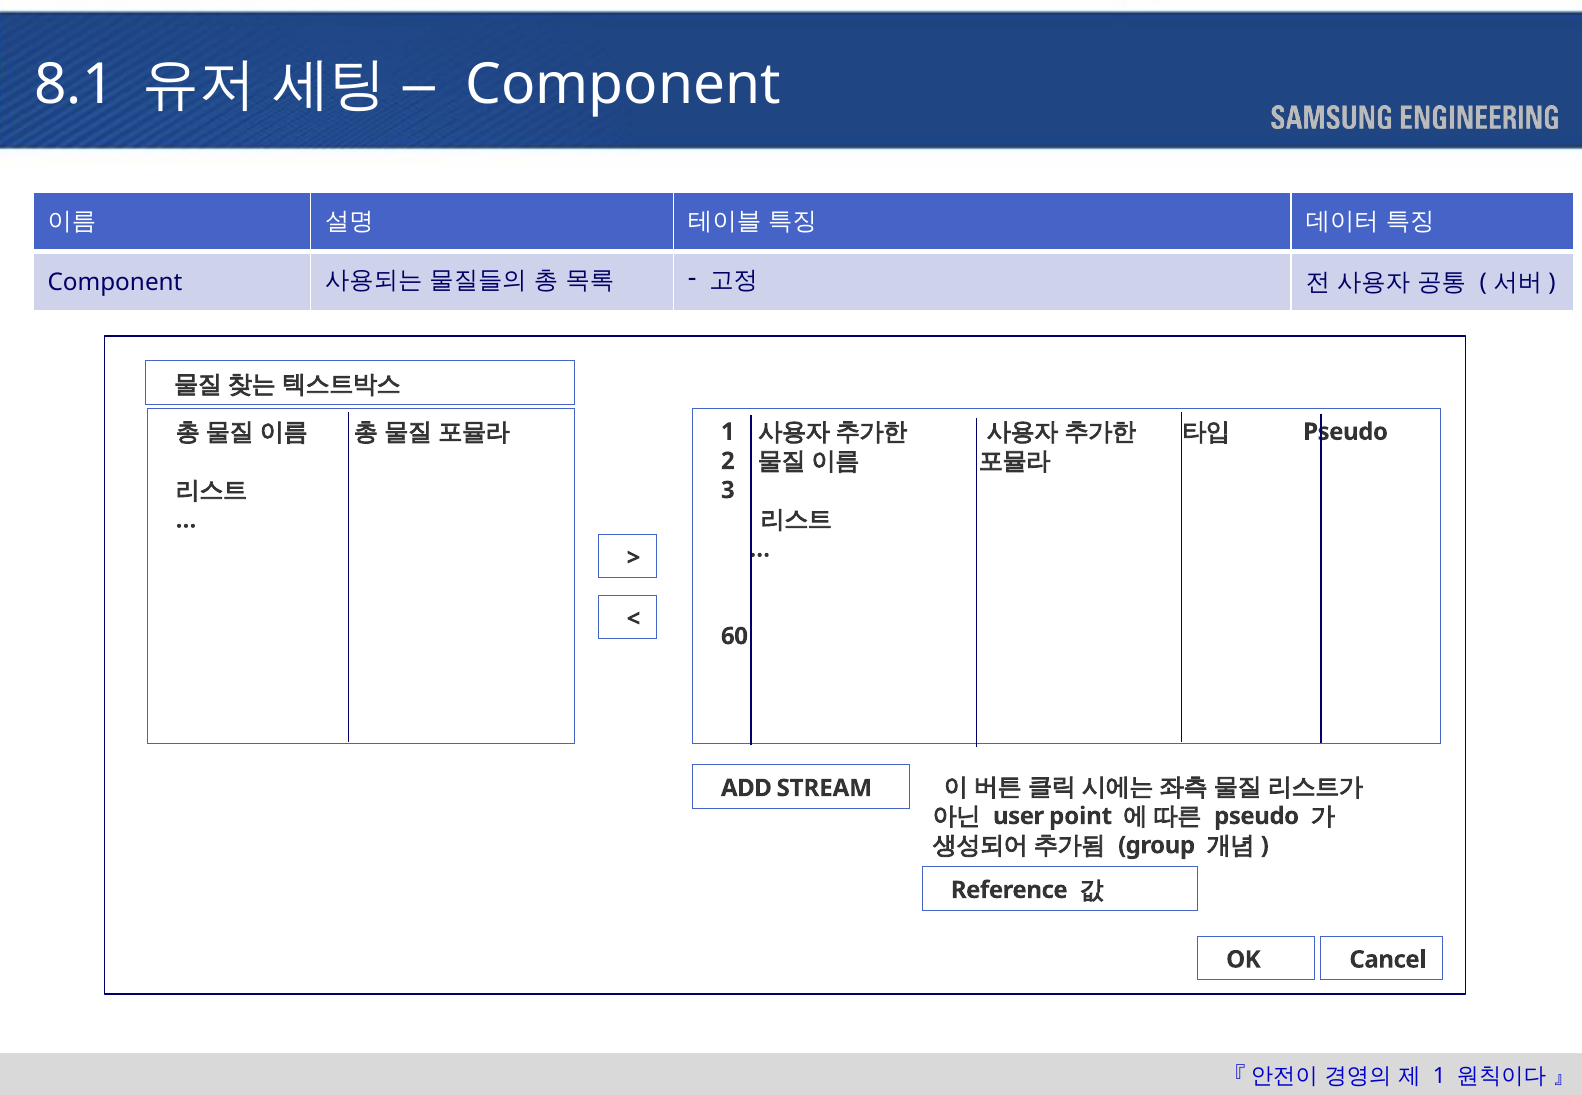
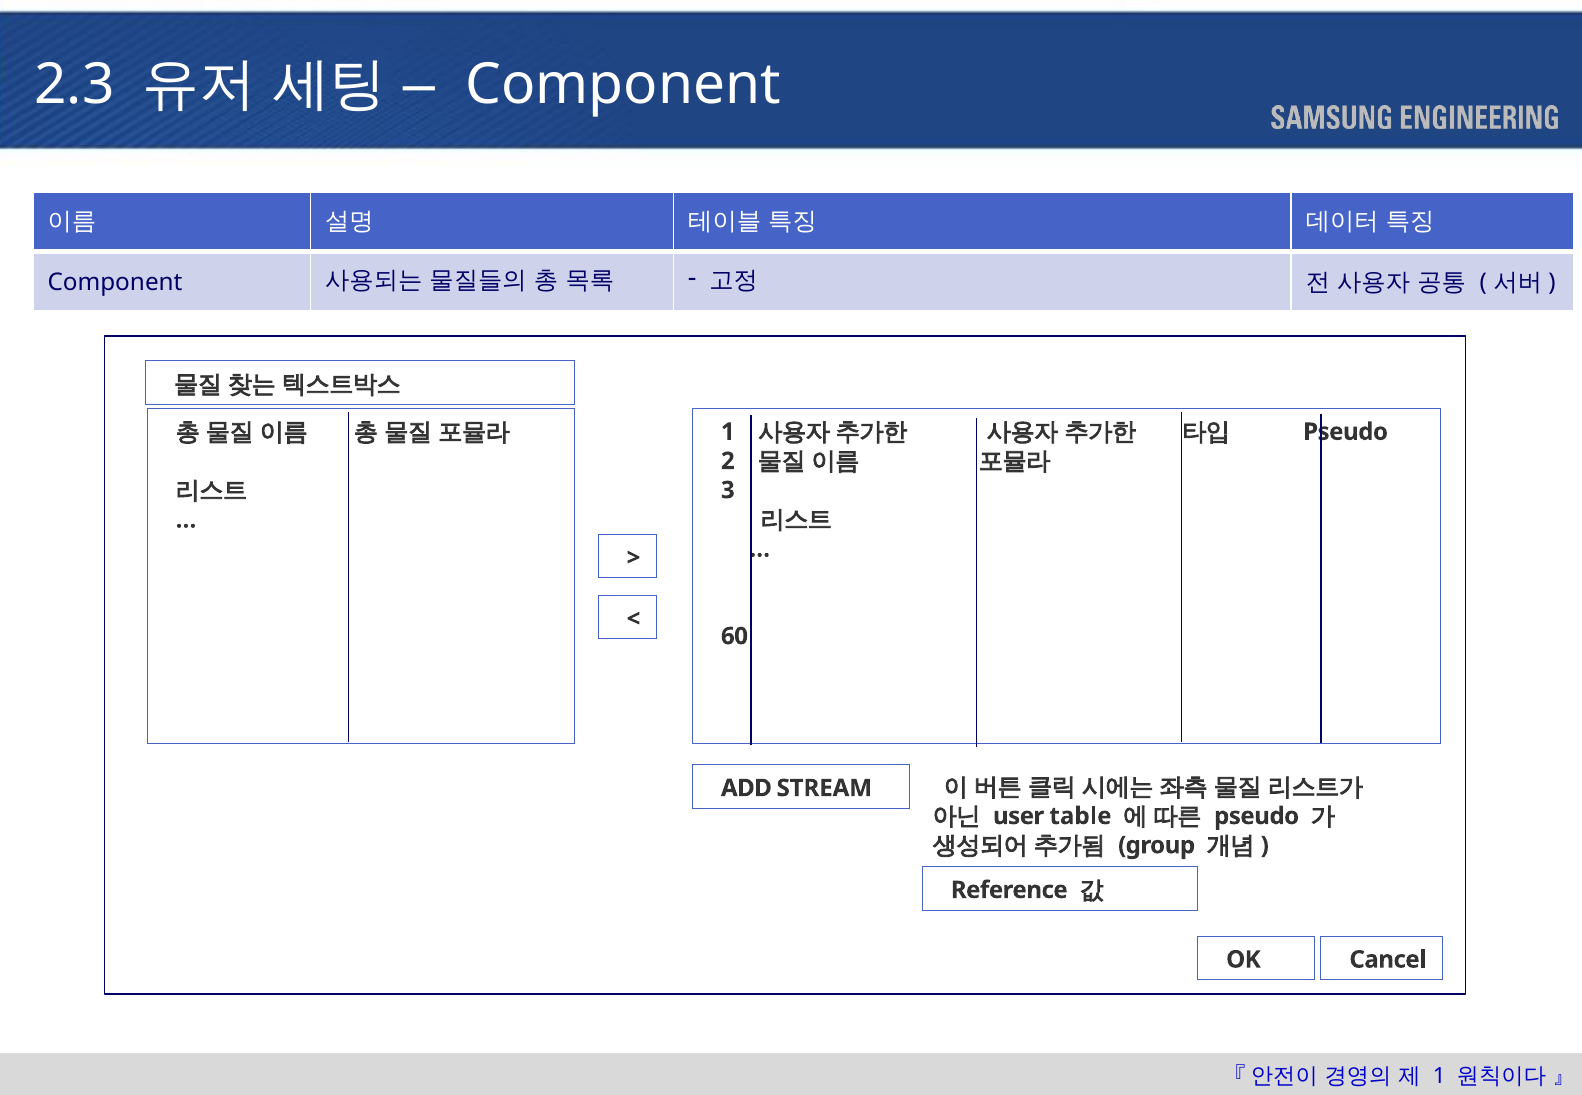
8.1: 8.1 -> 2.3
point: point -> table
